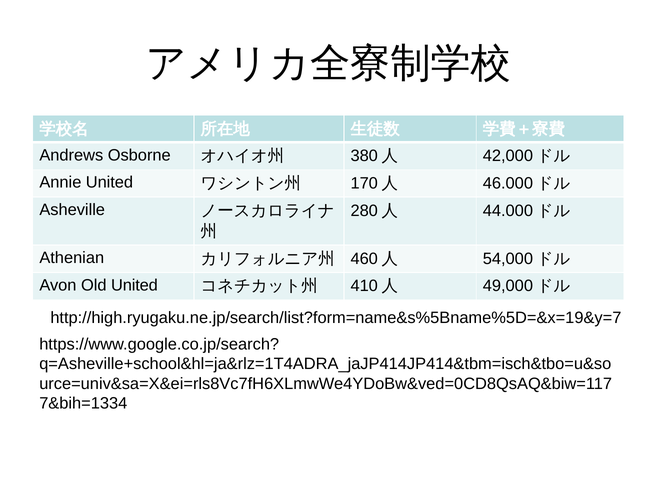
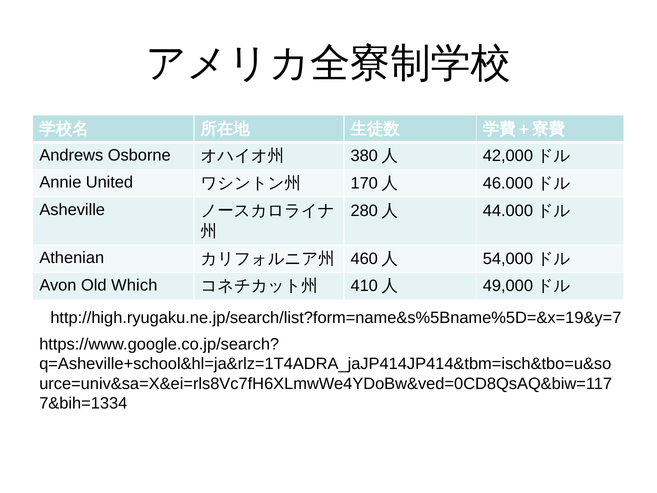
Old United: United -> Which
